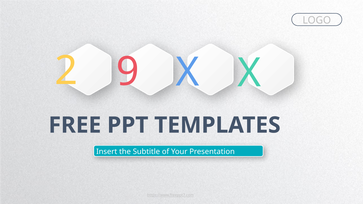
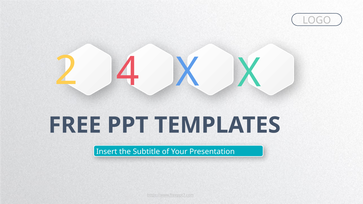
9: 9 -> 4
